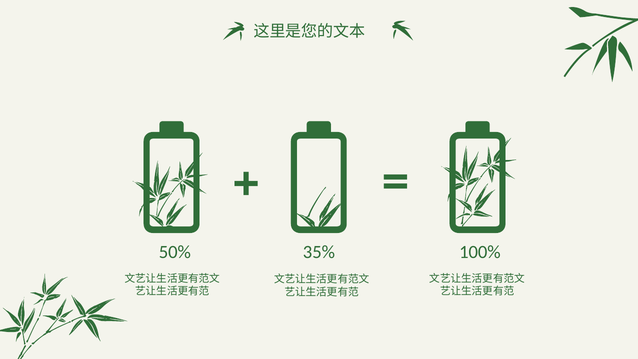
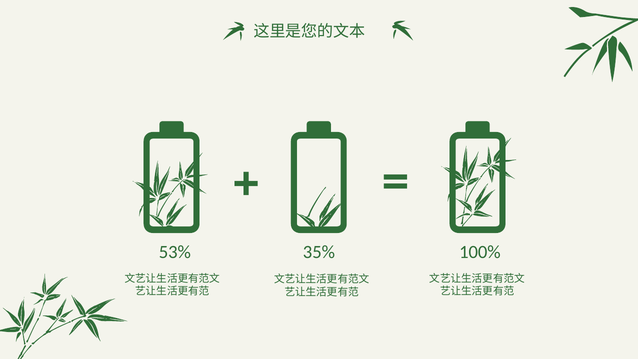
50%: 50% -> 53%
